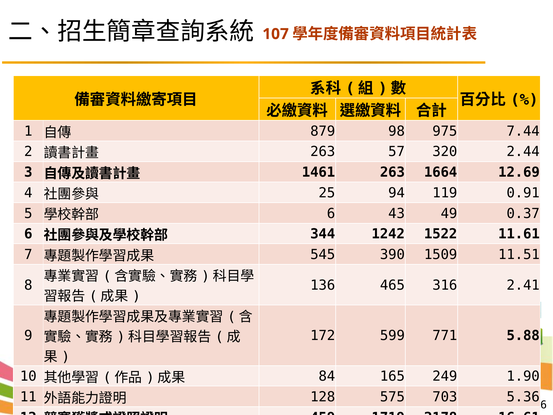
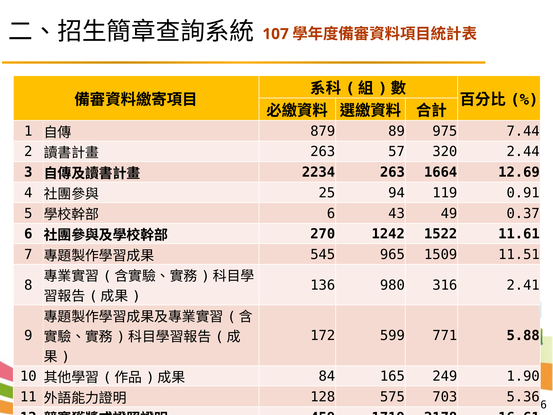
98: 98 -> 89
1461: 1461 -> 2234
344: 344 -> 270
390: 390 -> 965
465: 465 -> 980
